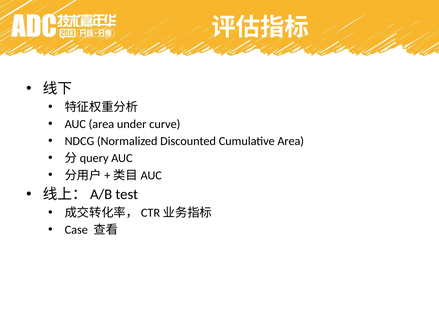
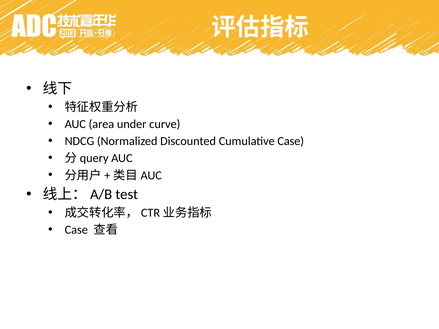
Cumulative Area: Area -> Case
